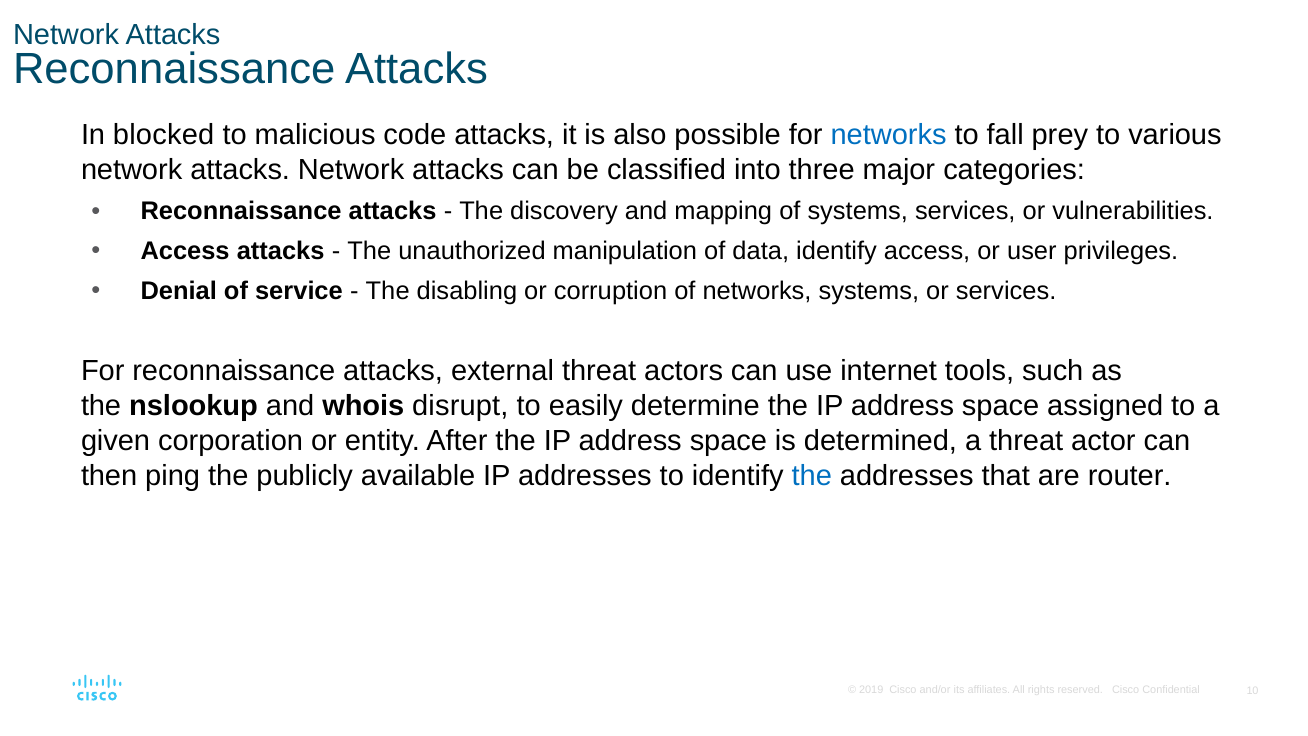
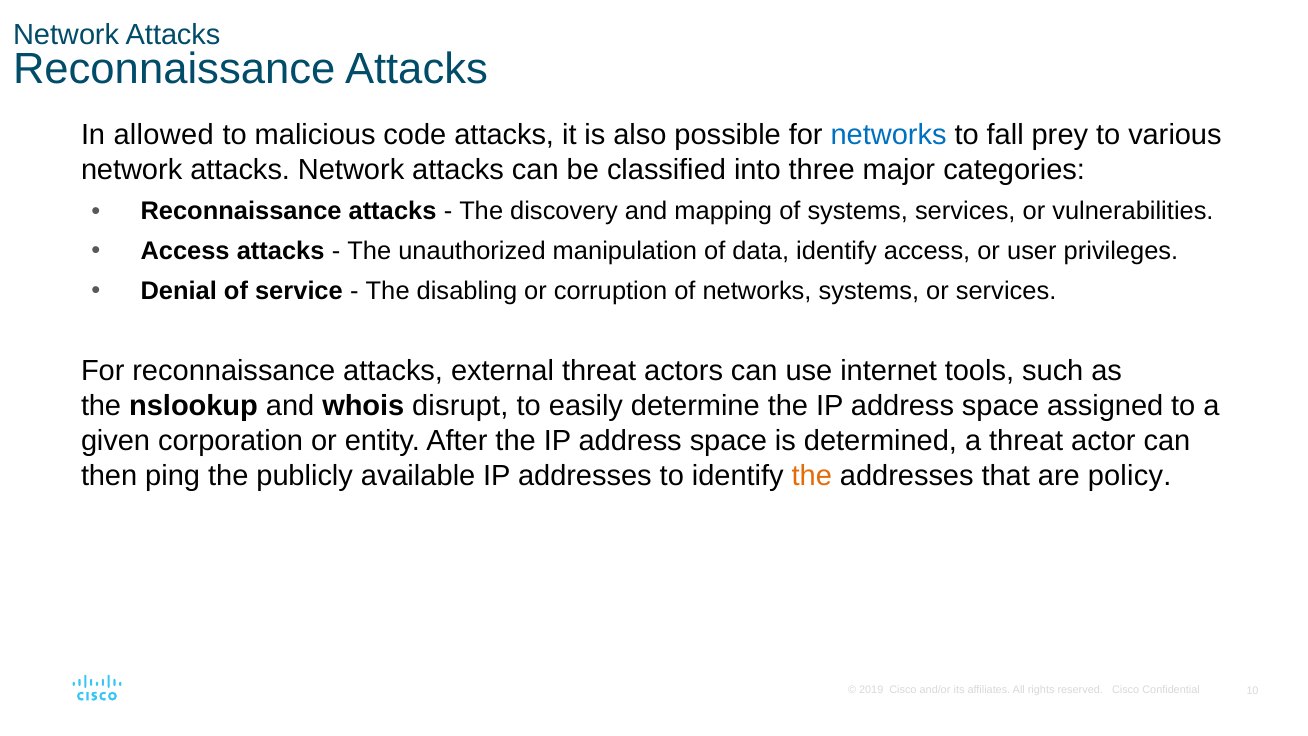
blocked: blocked -> allowed
the at (812, 476) colour: blue -> orange
router: router -> policy
